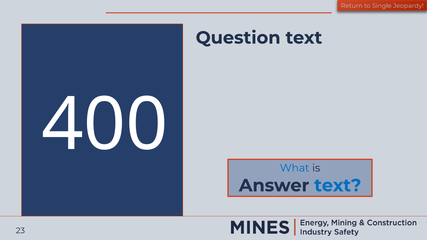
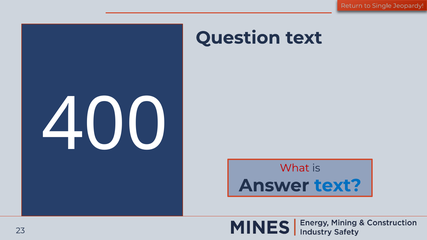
What colour: blue -> red
